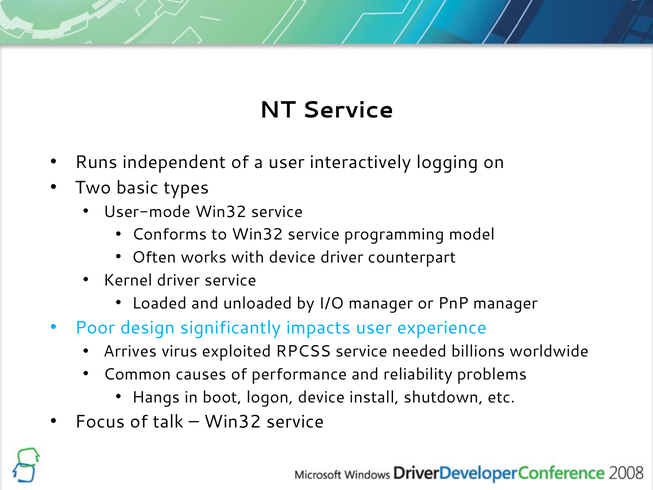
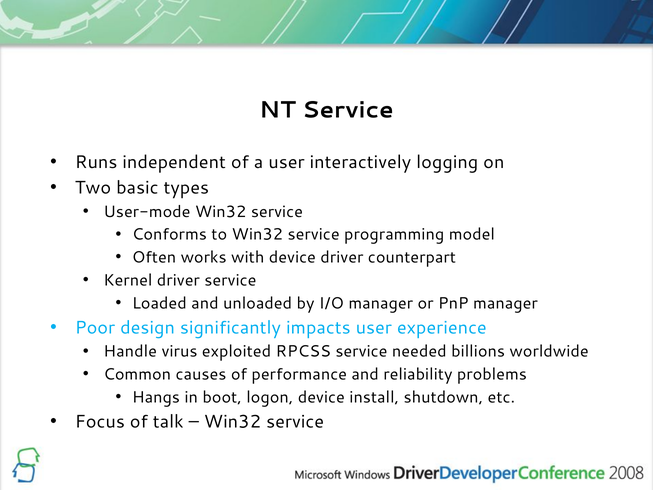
Arrives: Arrives -> Handle
